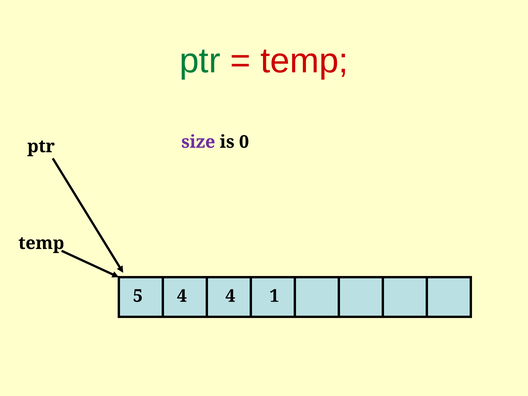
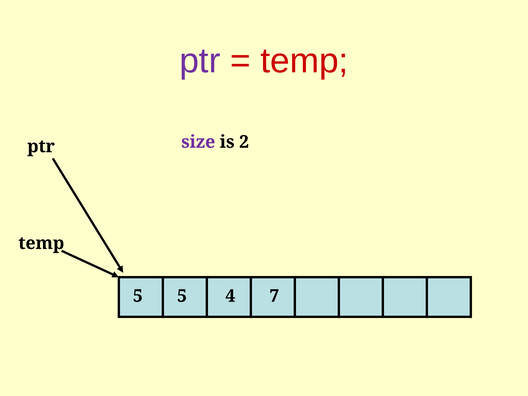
ptr at (200, 61) colour: green -> purple
0: 0 -> 2
5 4: 4 -> 5
1: 1 -> 7
